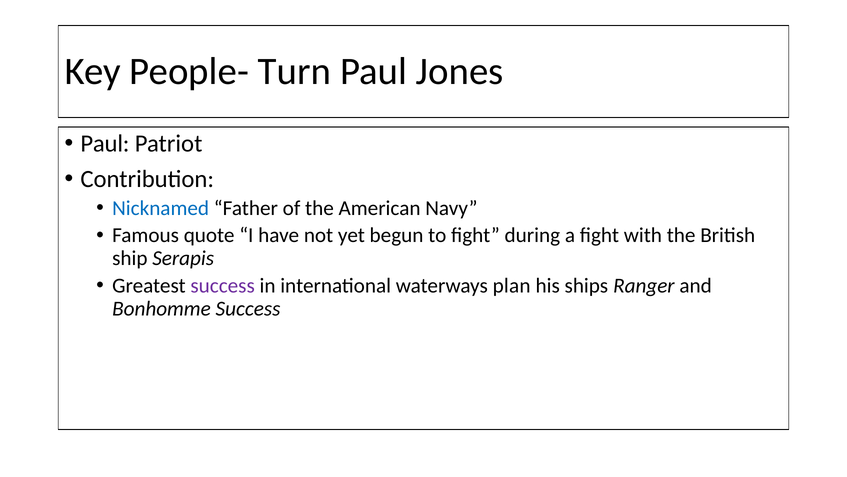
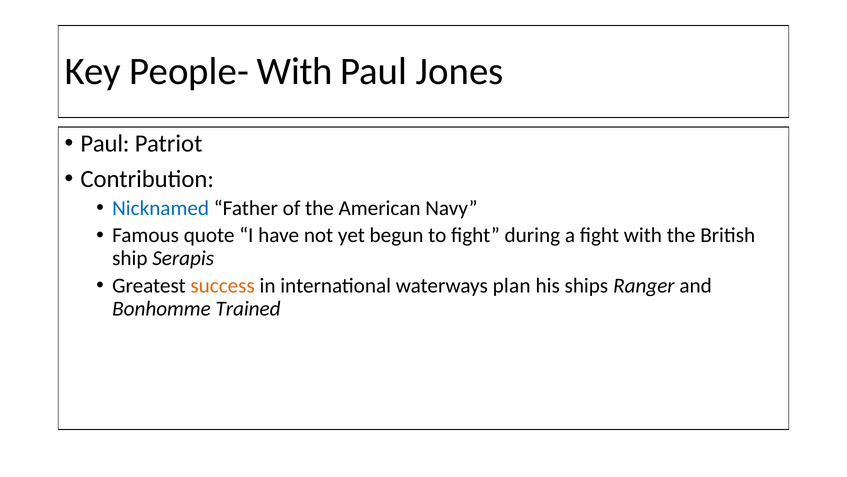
People- Turn: Turn -> With
success at (223, 285) colour: purple -> orange
Bonhomme Success: Success -> Trained
